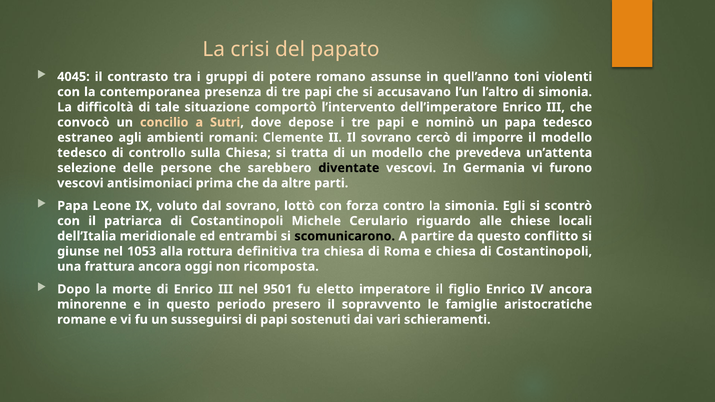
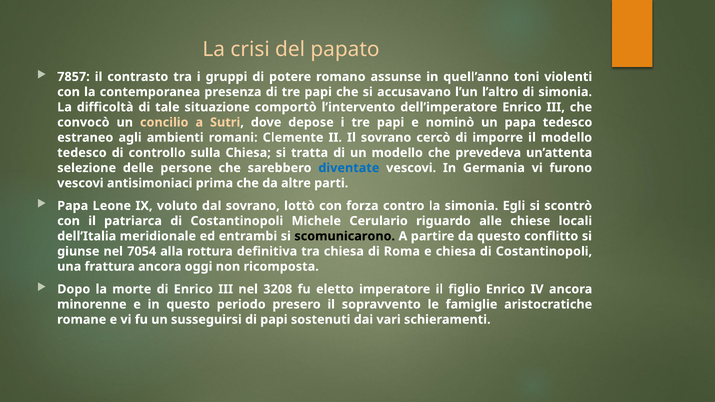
4045: 4045 -> 7857
diventate colour: black -> blue
1053: 1053 -> 7054
9501: 9501 -> 3208
